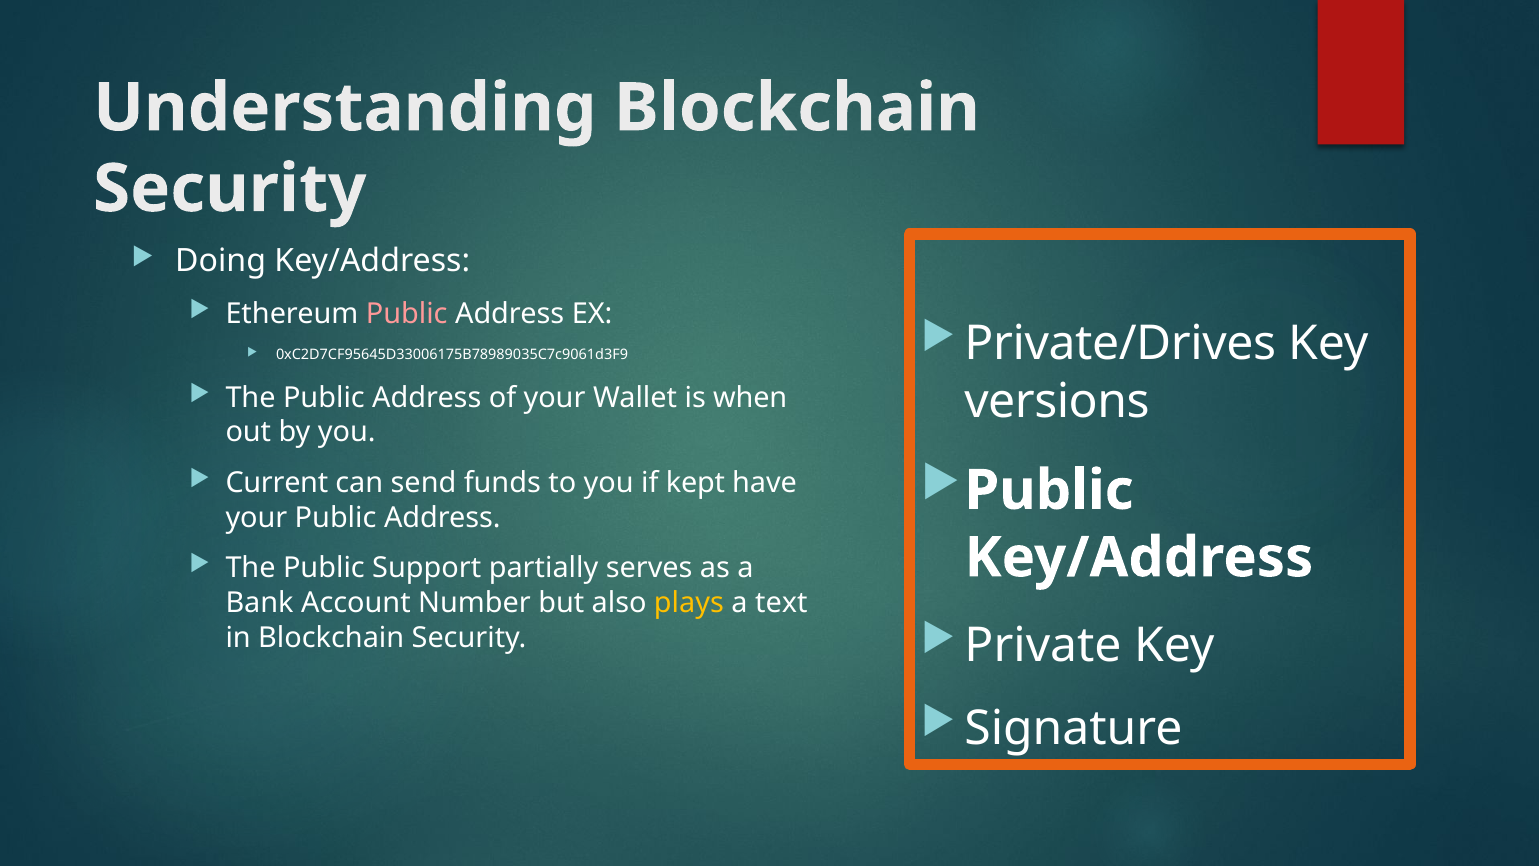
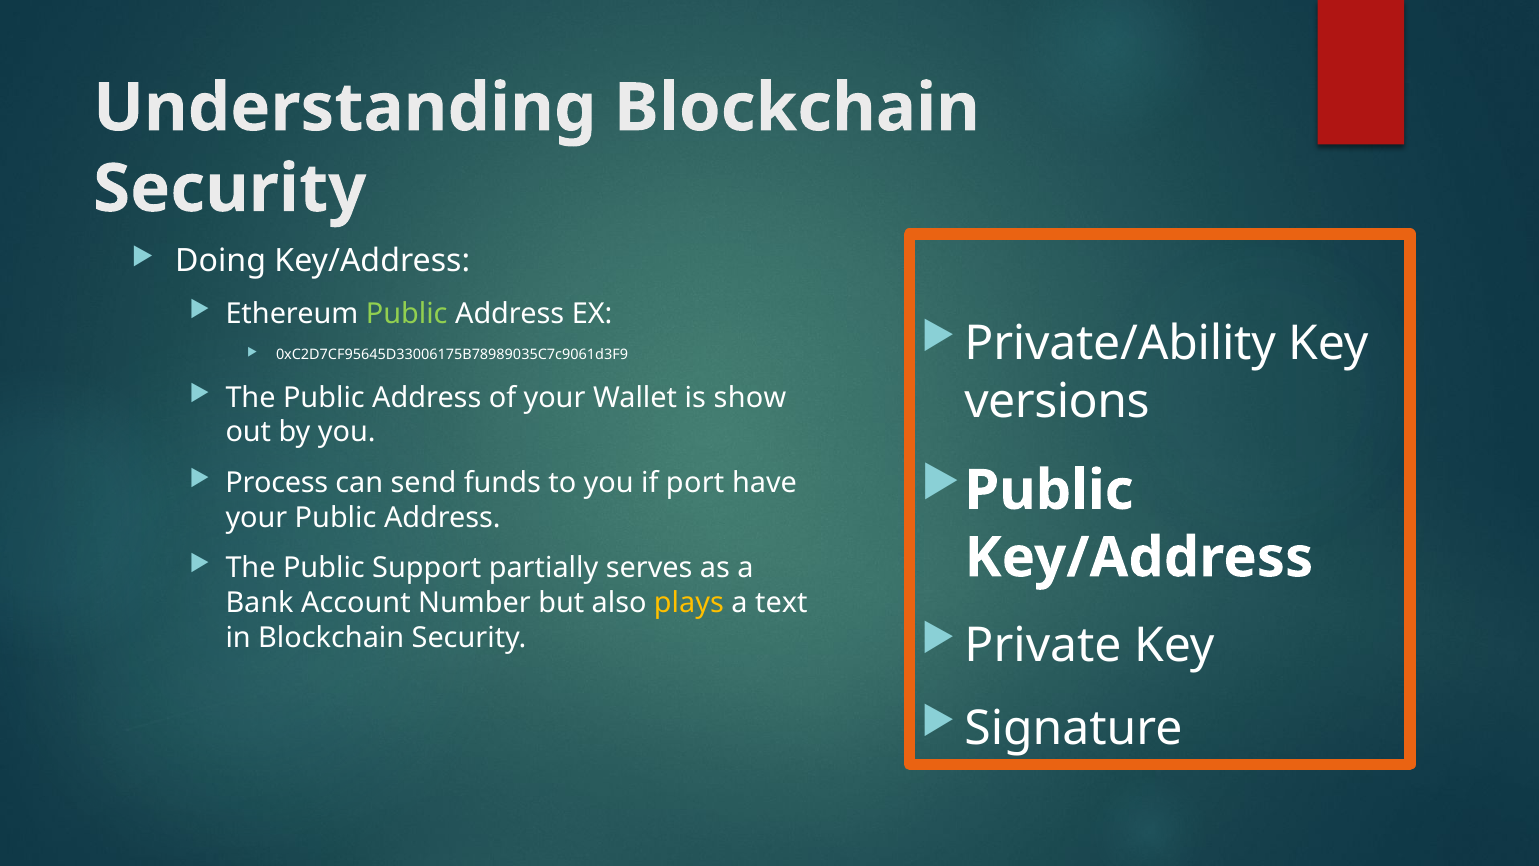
Public at (407, 314) colour: pink -> light green
Private/Drives: Private/Drives -> Private/Ability
when: when -> show
Current: Current -> Process
kept: kept -> port
